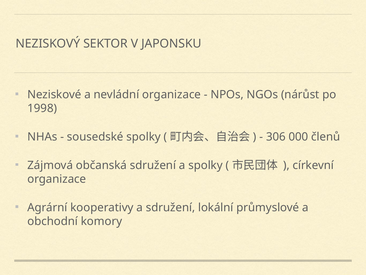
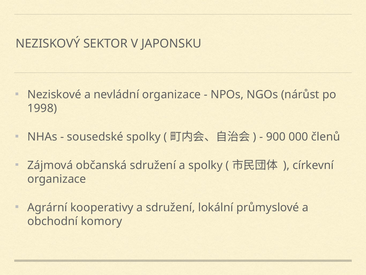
306: 306 -> 900
